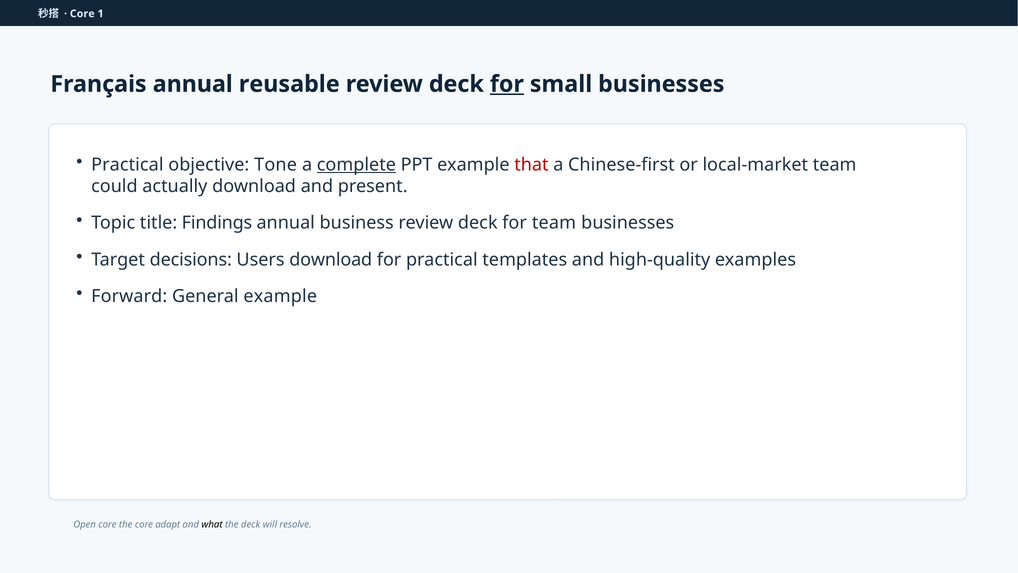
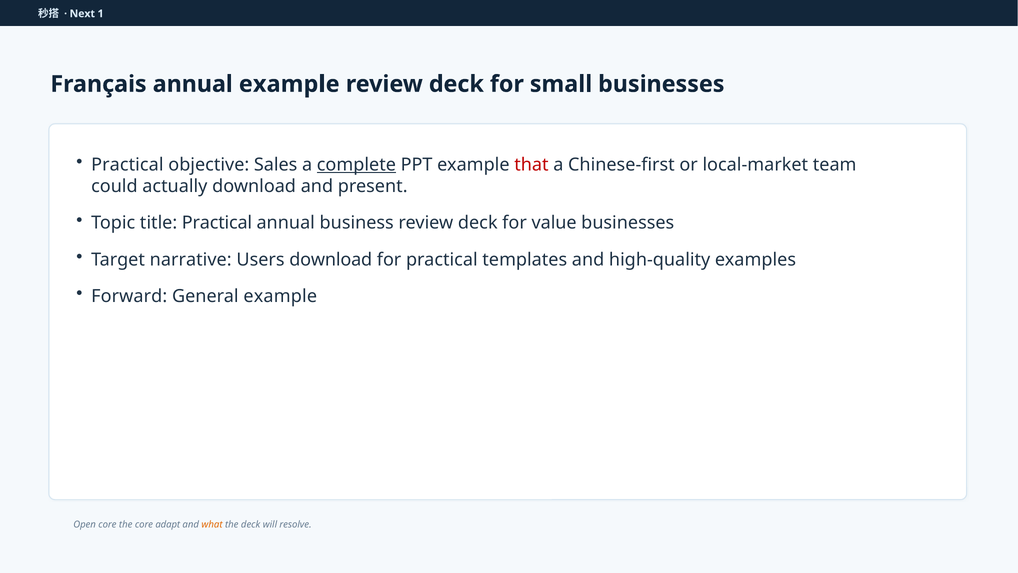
Core at (82, 14): Core -> Next
annual reusable: reusable -> example
for at (507, 84) underline: present -> none
Tone: Tone -> Sales
title Findings: Findings -> Practical
for team: team -> value
decisions: decisions -> narrative
what colour: black -> orange
